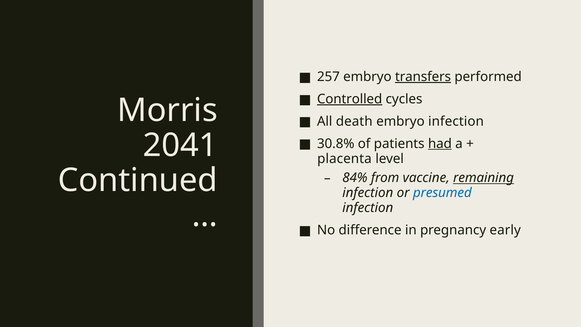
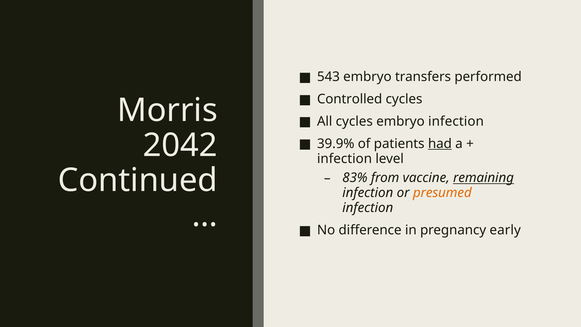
257: 257 -> 543
transfers underline: present -> none
Controlled underline: present -> none
All death: death -> cycles
2041: 2041 -> 2042
30.8%: 30.8% -> 39.9%
placenta at (344, 159): placenta -> infection
84%: 84% -> 83%
presumed colour: blue -> orange
